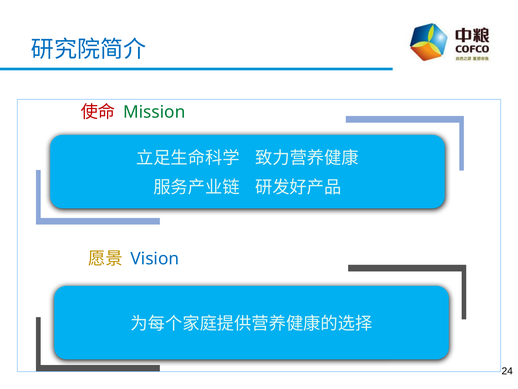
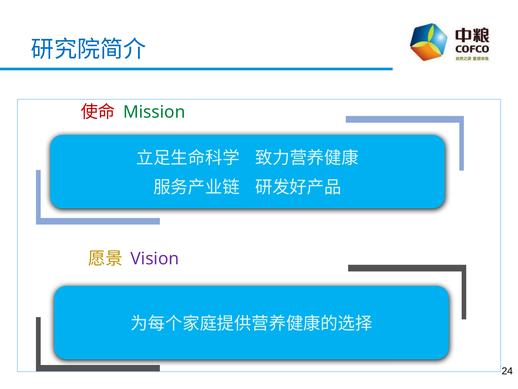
Vision colour: blue -> purple
